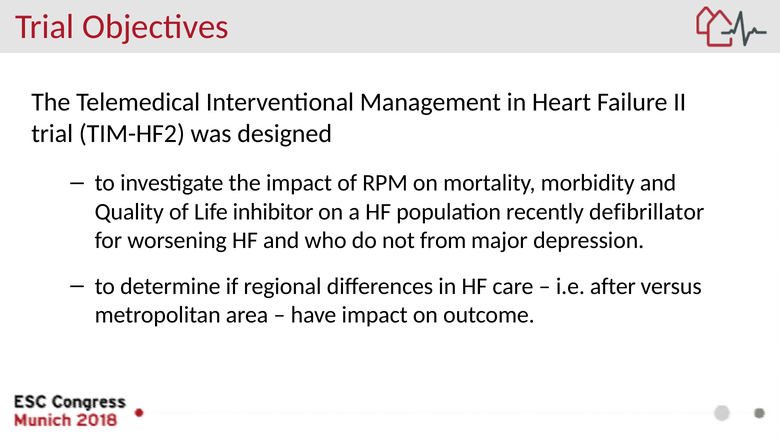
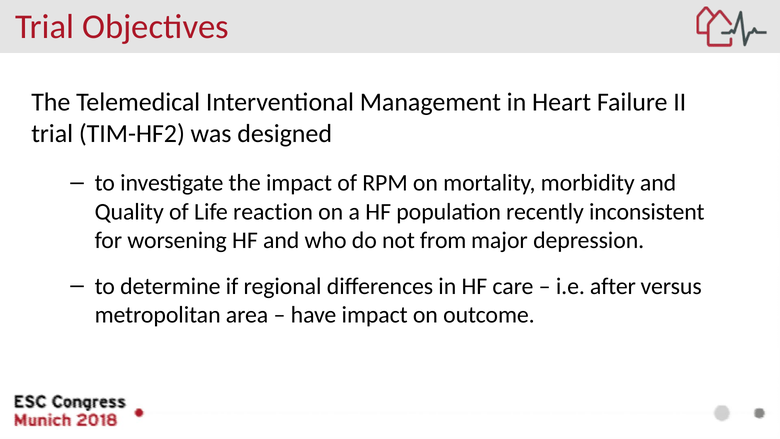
inhibitor: inhibitor -> reaction
defibrillator: defibrillator -> inconsistent
